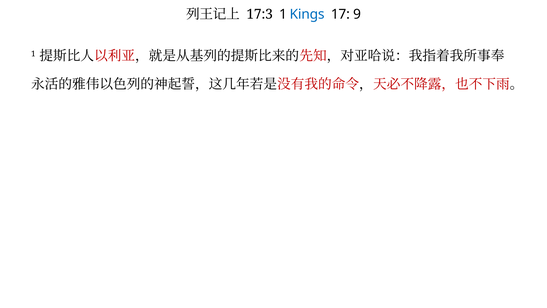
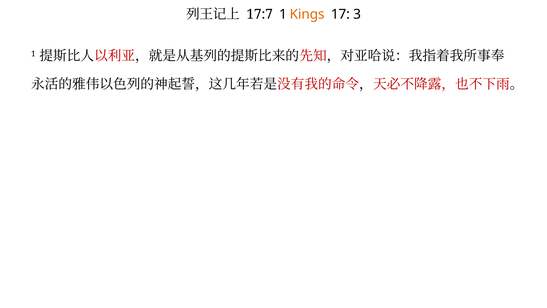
17:3: 17:3 -> 17:7
Kings colour: blue -> orange
9: 9 -> 3
